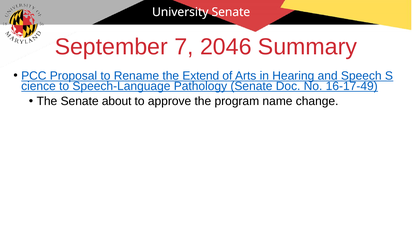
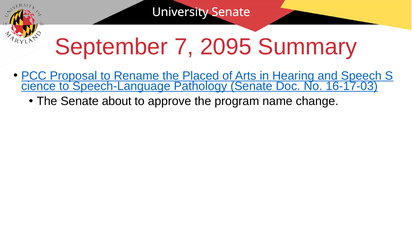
2046: 2046 -> 2095
Extend: Extend -> Placed
16-17-49: 16-17-49 -> 16-17-03
